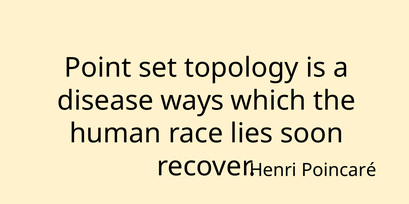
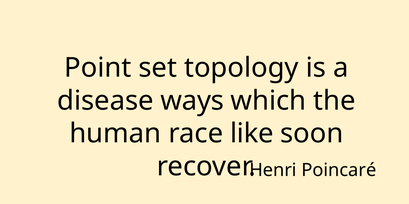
lies: lies -> like
